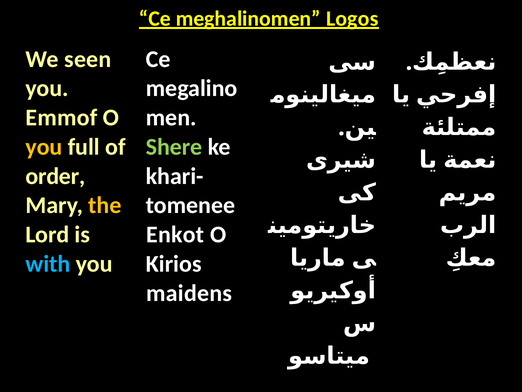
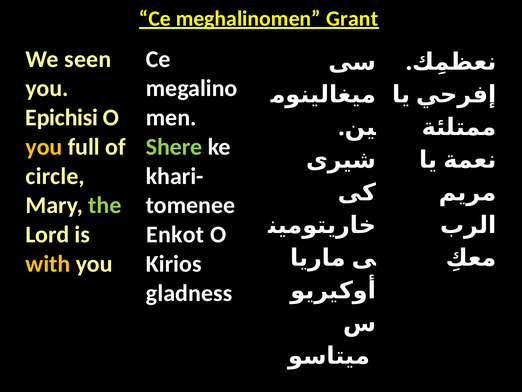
Logos: Logos -> Grant
Emmof: Emmof -> Epichisi
order: order -> circle
the colour: yellow -> light green
with colour: light blue -> yellow
maidens: maidens -> gladness
